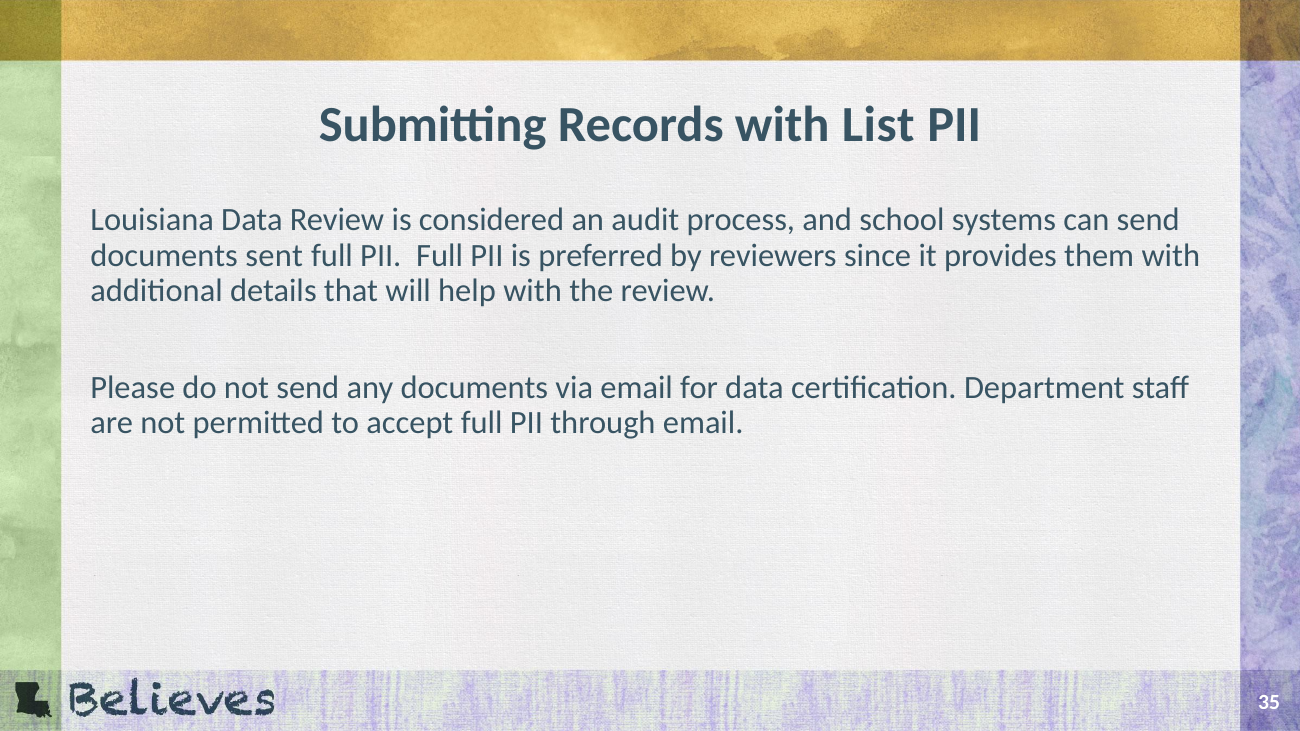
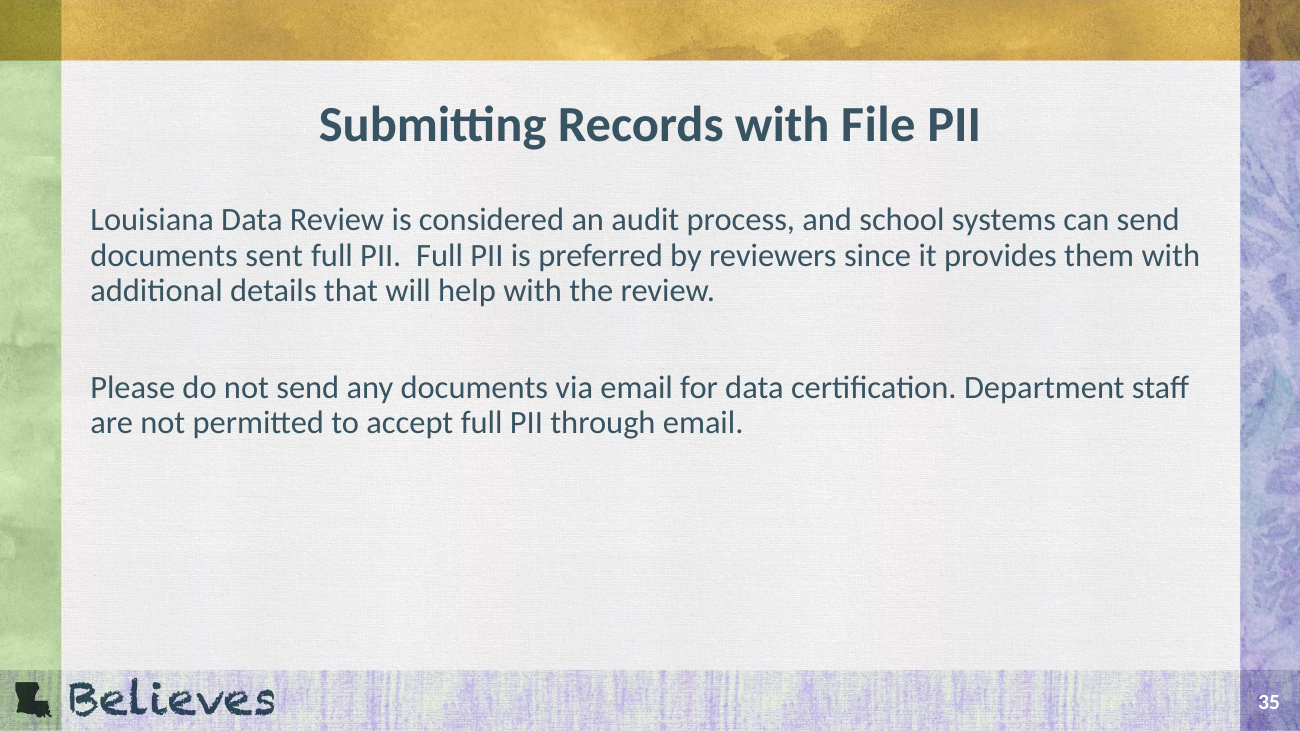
List: List -> File
